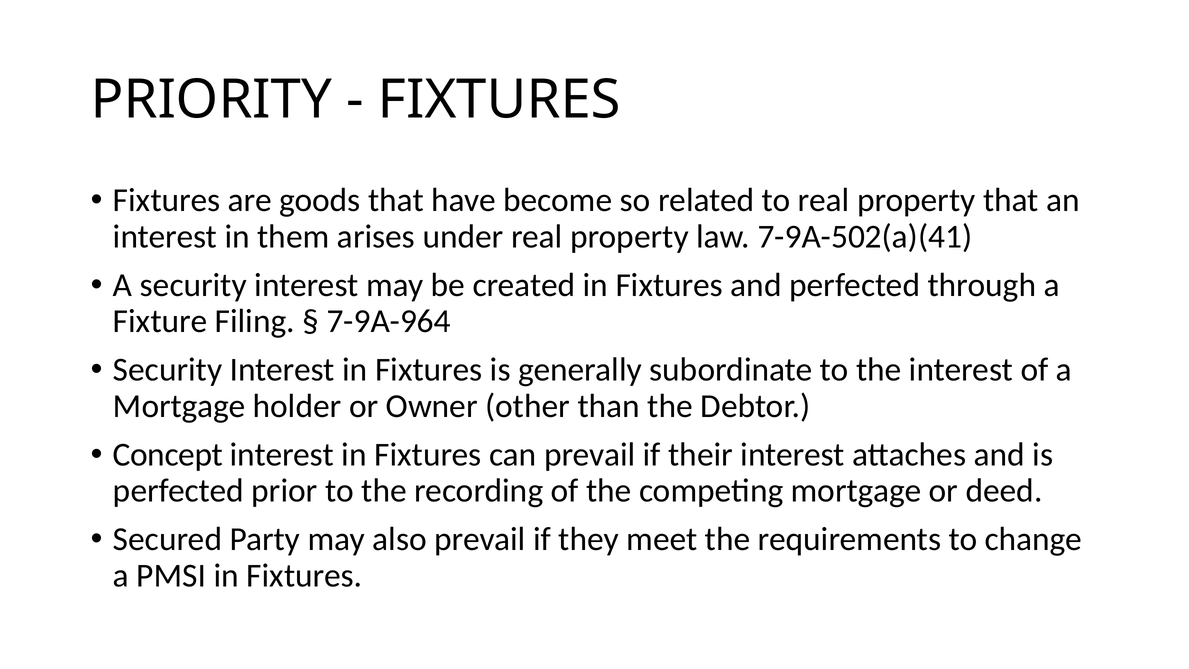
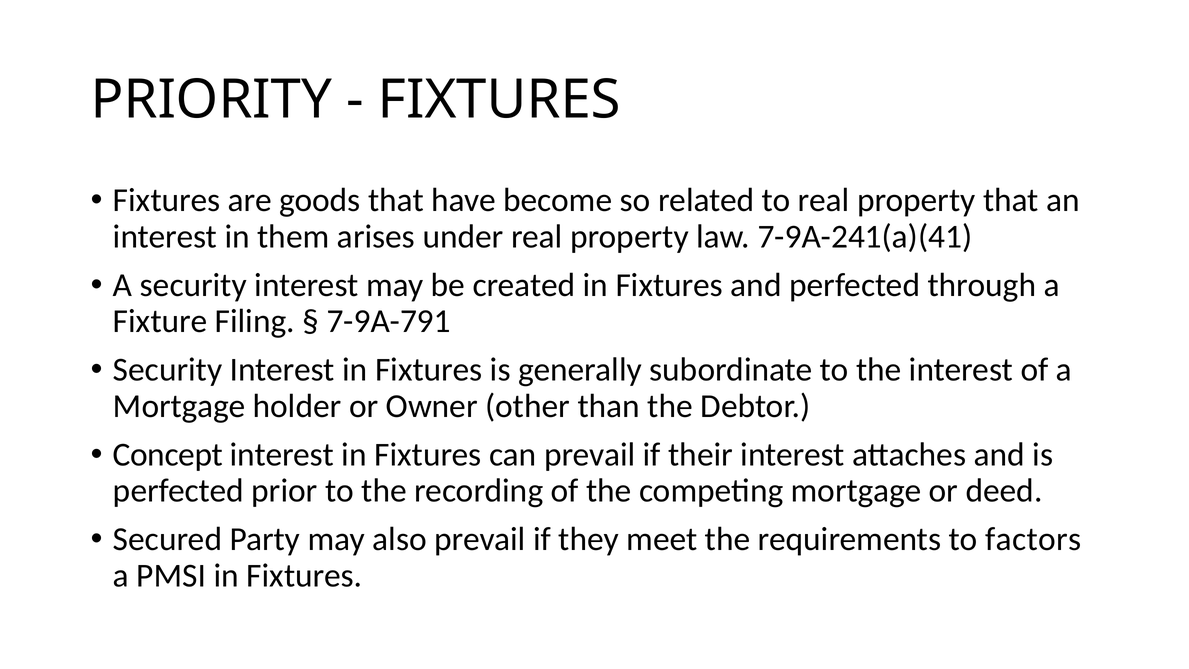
7-9A-502(a)(41: 7-9A-502(a)(41 -> 7-9A-241(a)(41
7-9A-964: 7-9A-964 -> 7-9A-791
change: change -> factors
